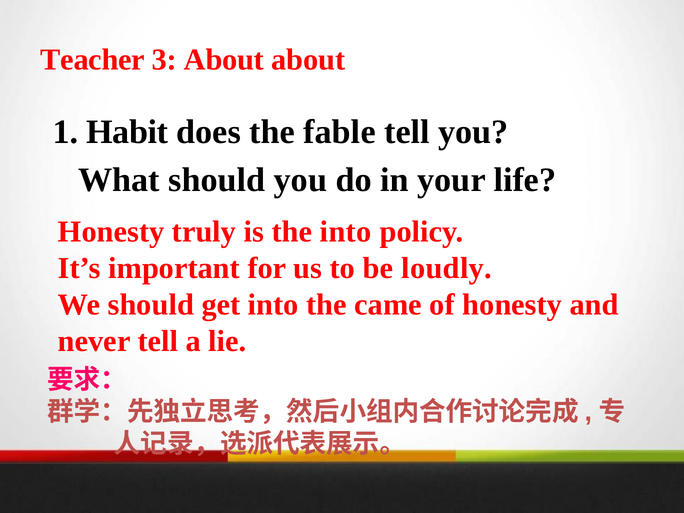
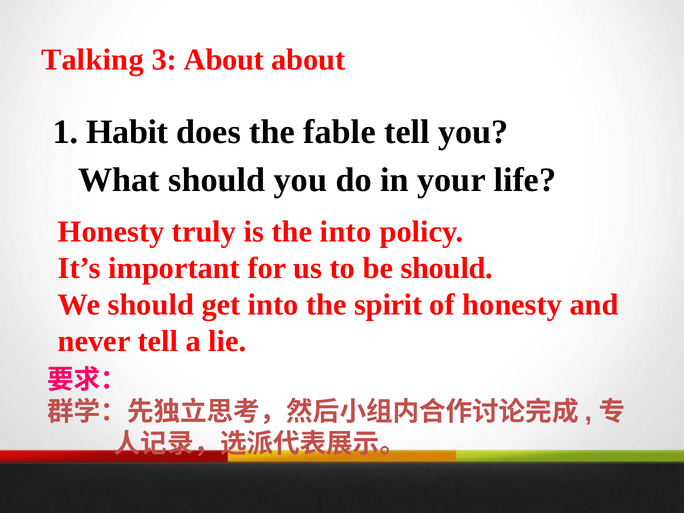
Teacher: Teacher -> Talking
be loudly: loudly -> should
came: came -> spirit
